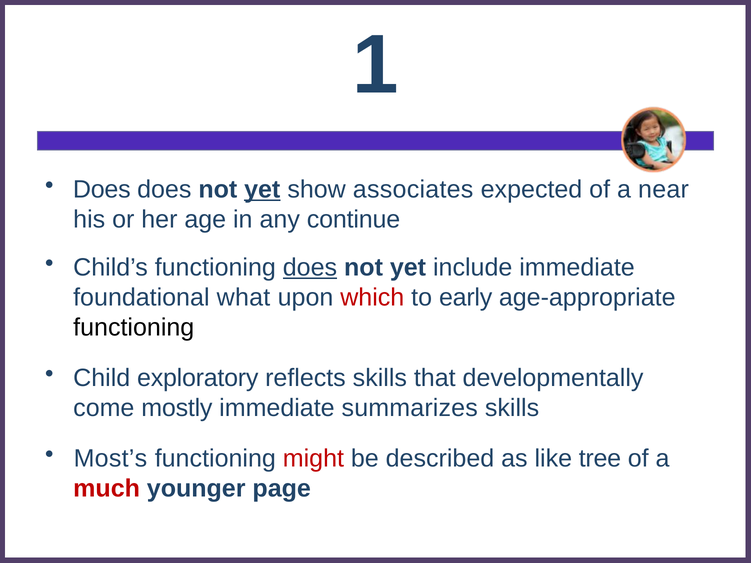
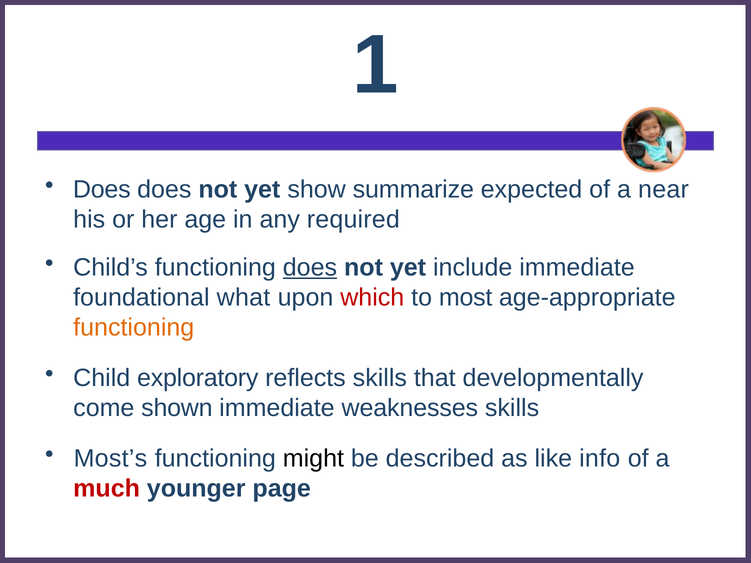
yet at (262, 190) underline: present -> none
associates: associates -> summarize
continue: continue -> required
early: early -> most
functioning at (134, 328) colour: black -> orange
mostly: mostly -> shown
summarizes: summarizes -> weaknesses
might colour: red -> black
tree: tree -> info
